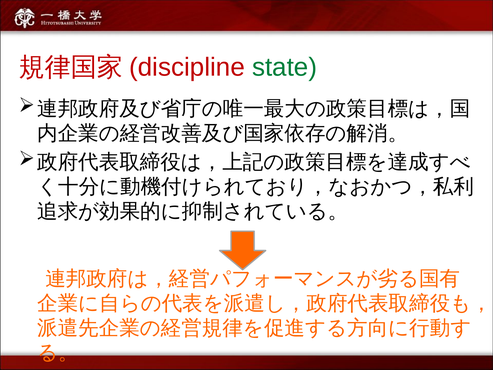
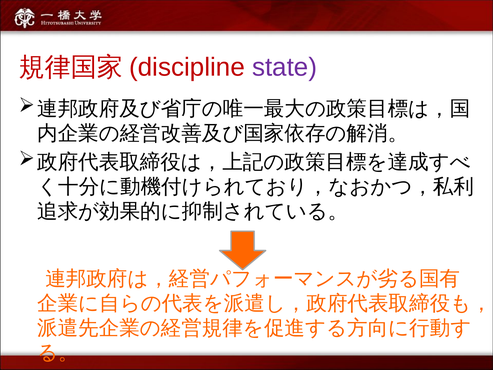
state colour: green -> purple
